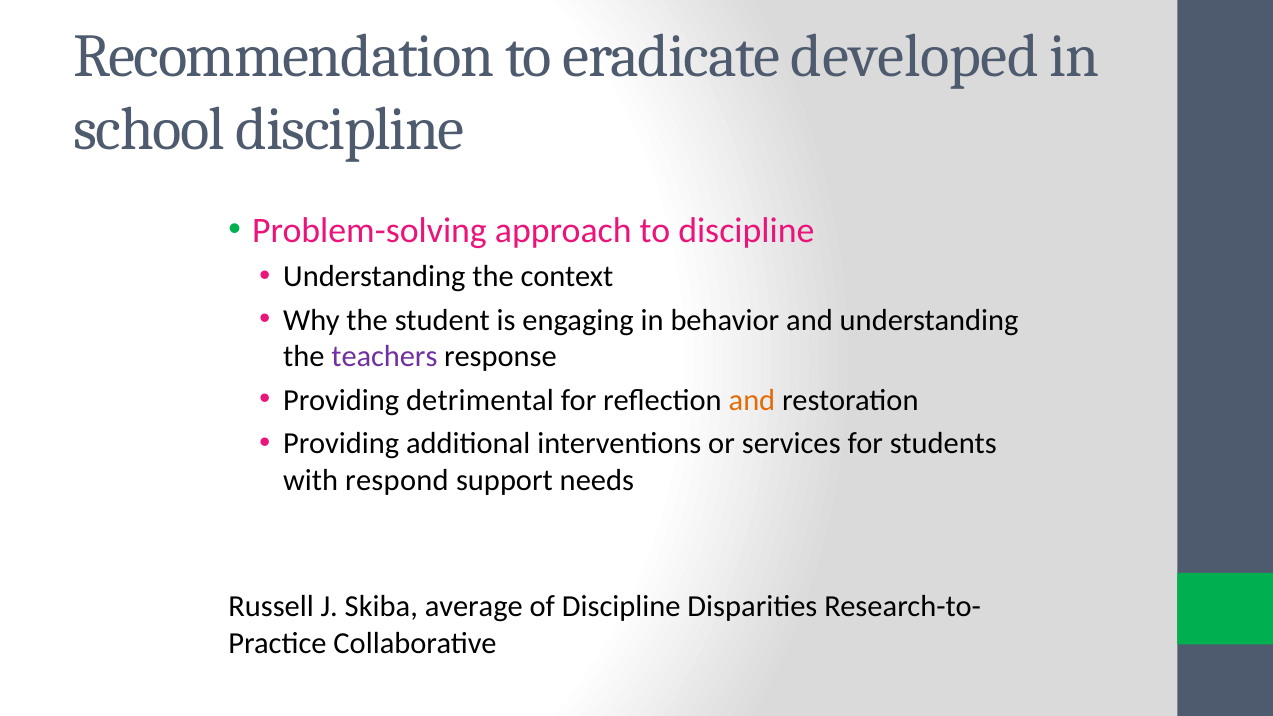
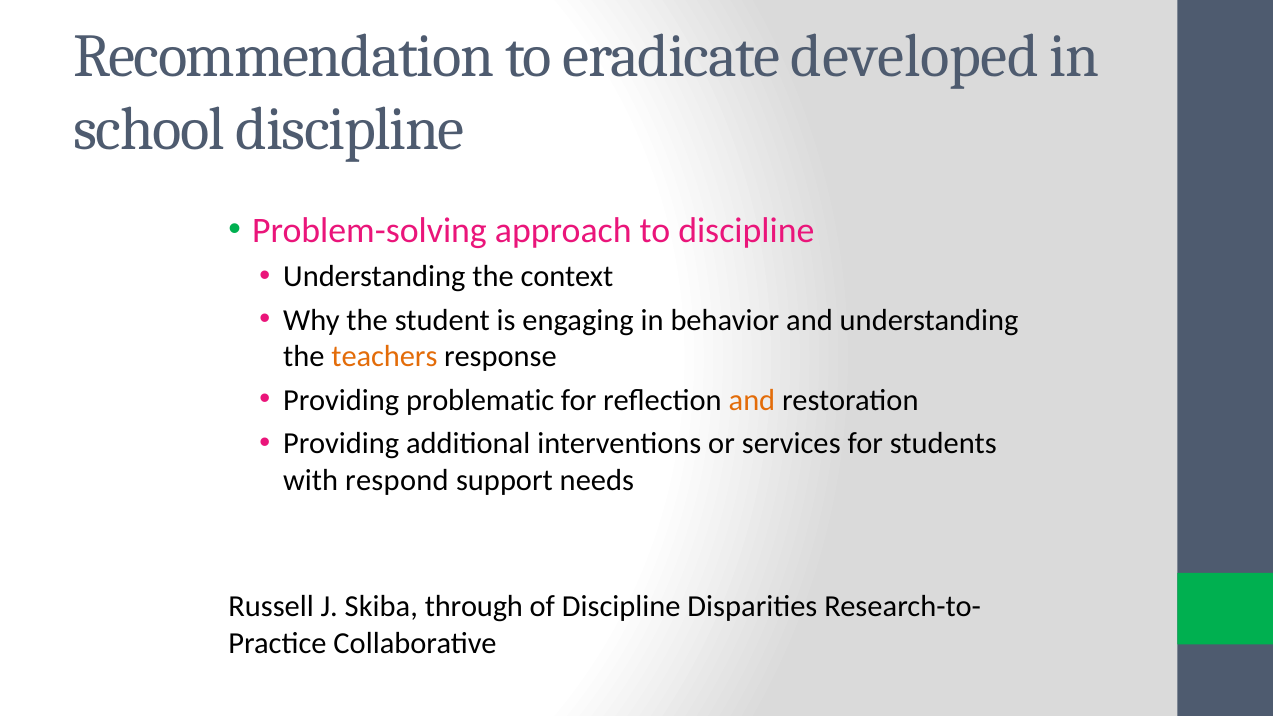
teachers colour: purple -> orange
detrimental: detrimental -> problematic
average: average -> through
